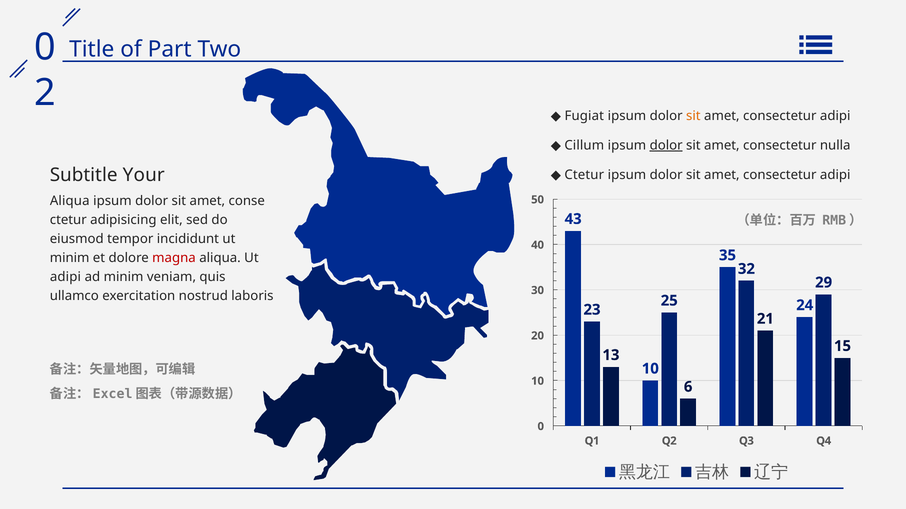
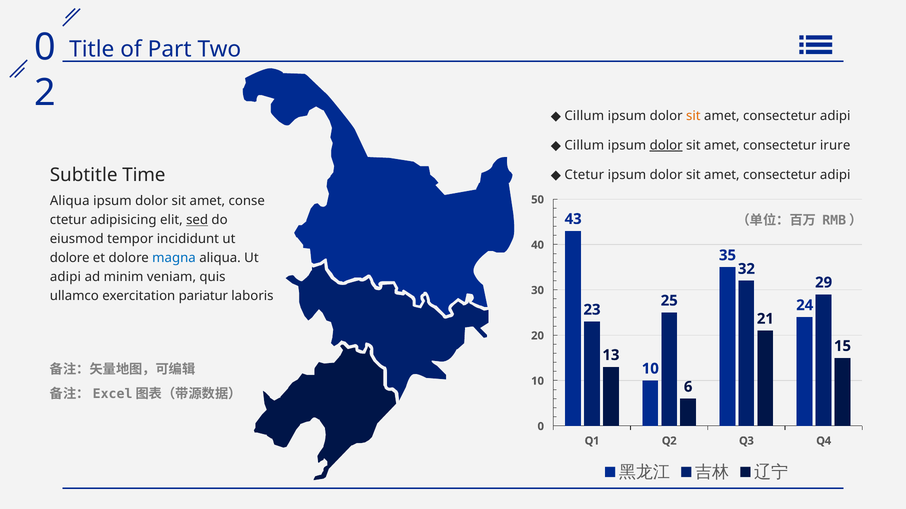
Fugiat at (584, 116): Fugiat -> Cillum
nulla: nulla -> irure
Your: Your -> Time
sed underline: none -> present
minim at (70, 258): minim -> dolore
magna colour: red -> blue
nostrud: nostrud -> pariatur
